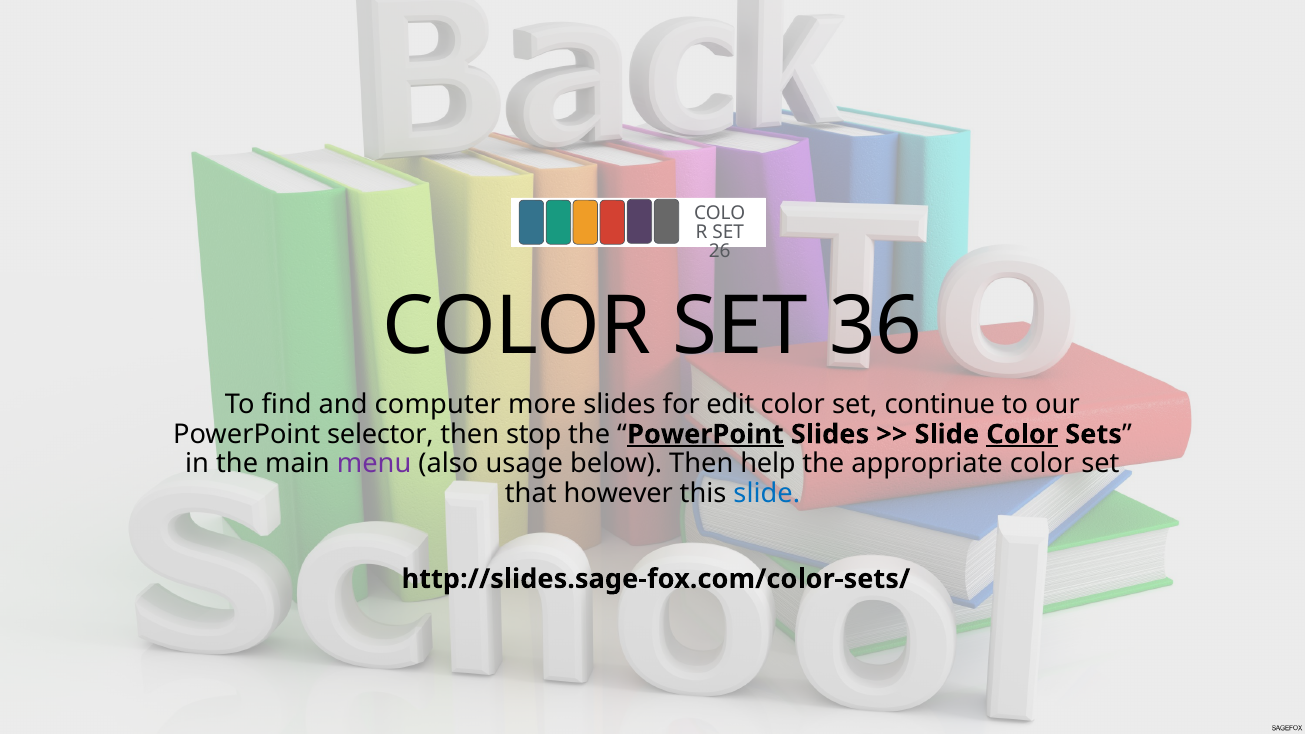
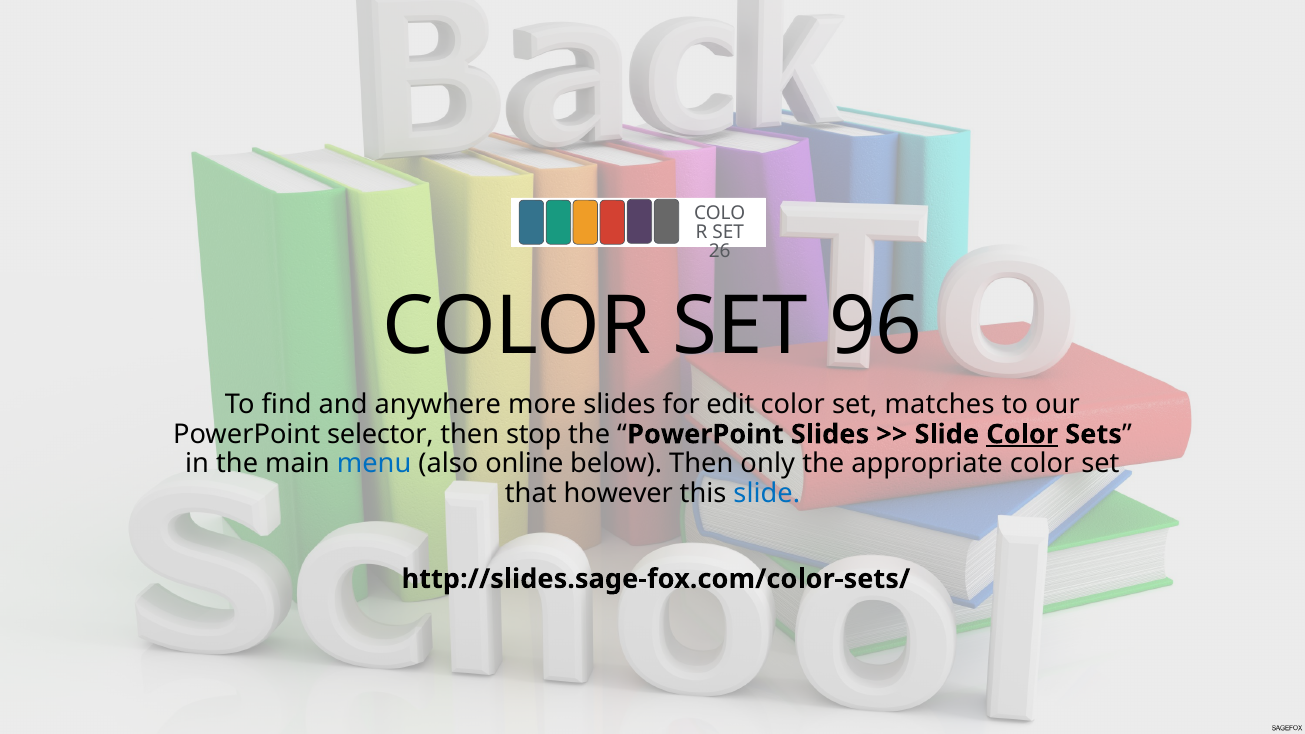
36: 36 -> 96
computer: computer -> anywhere
continue: continue -> matches
PowerPoint at (705, 434) underline: present -> none
menu colour: purple -> blue
usage: usage -> online
help: help -> only
